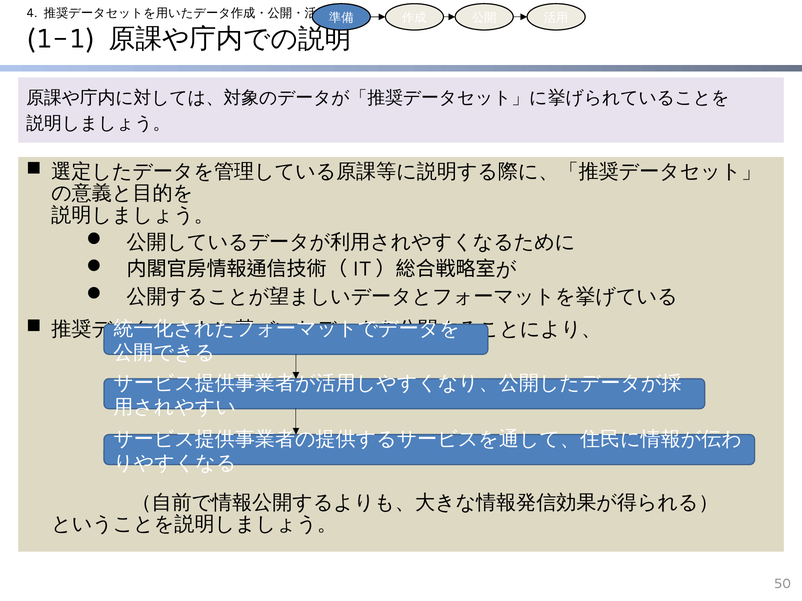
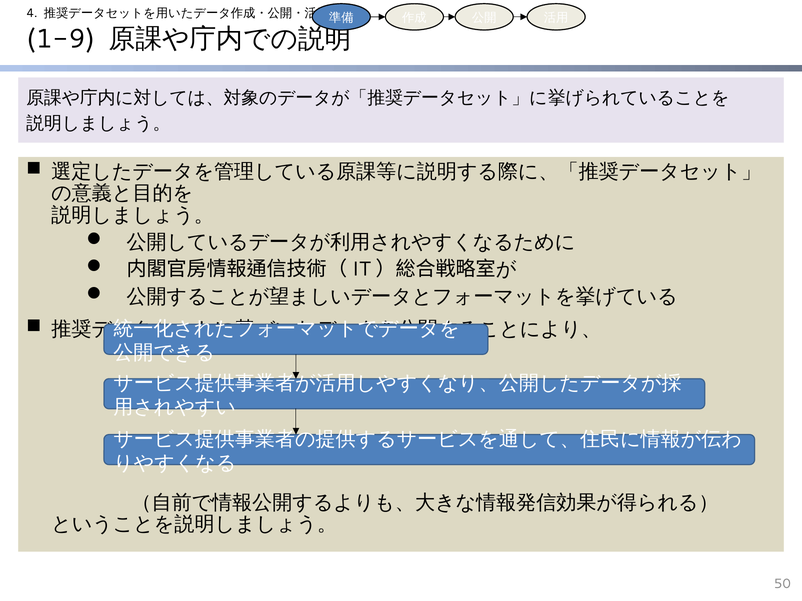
1-1: 1-1 -> 1-9
